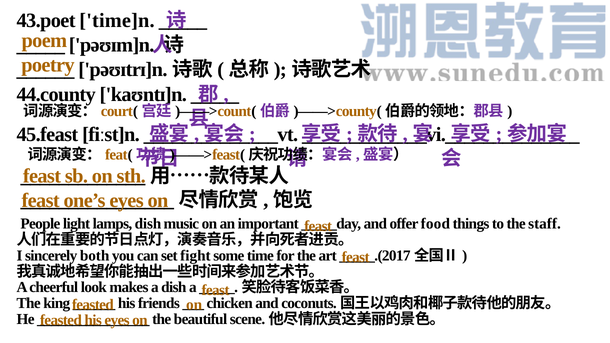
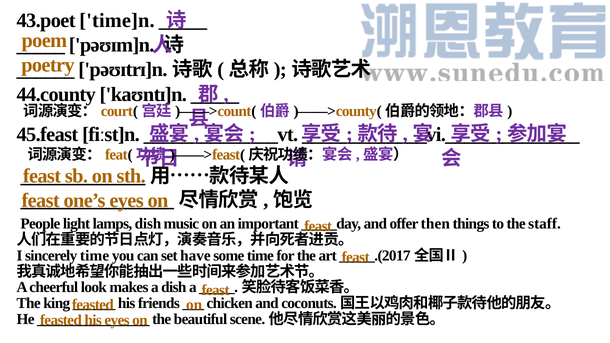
food: food -> then
sincerely both: both -> time
fight: fight -> have
